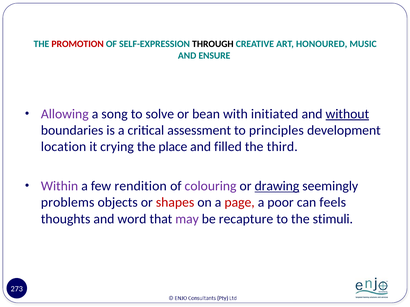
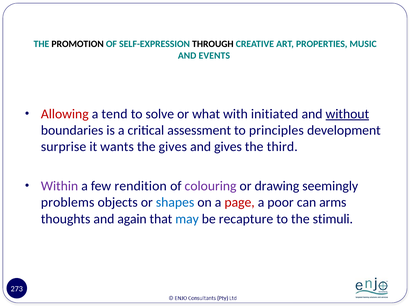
PROMOTION colour: red -> black
HONOURED: HONOURED -> PROPERTIES
ENSURE: ENSURE -> EVENTS
Allowing colour: purple -> red
song: song -> tend
bean: bean -> what
location: location -> surprise
crying: crying -> wants
the place: place -> gives
and filled: filled -> gives
drawing underline: present -> none
shapes colour: red -> blue
feels: feels -> arms
word: word -> again
may colour: purple -> blue
